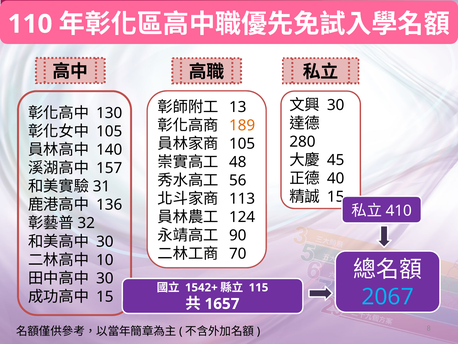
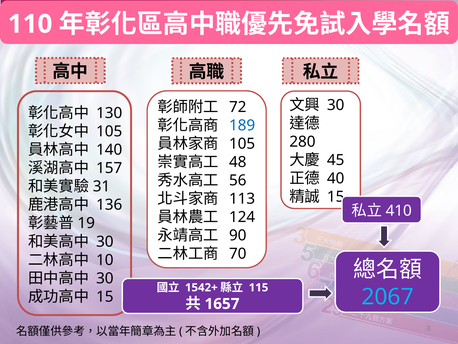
13: 13 -> 72
189 colour: orange -> blue
32: 32 -> 19
